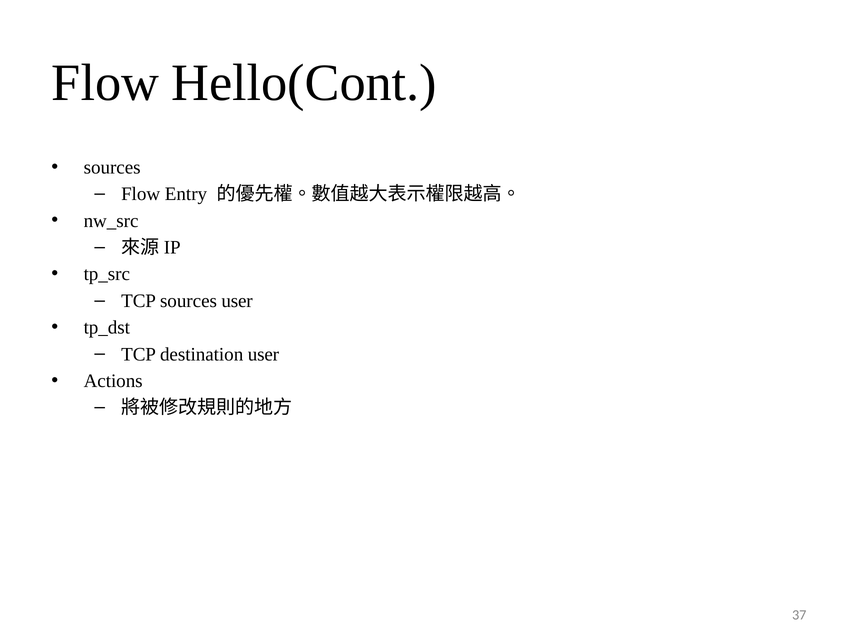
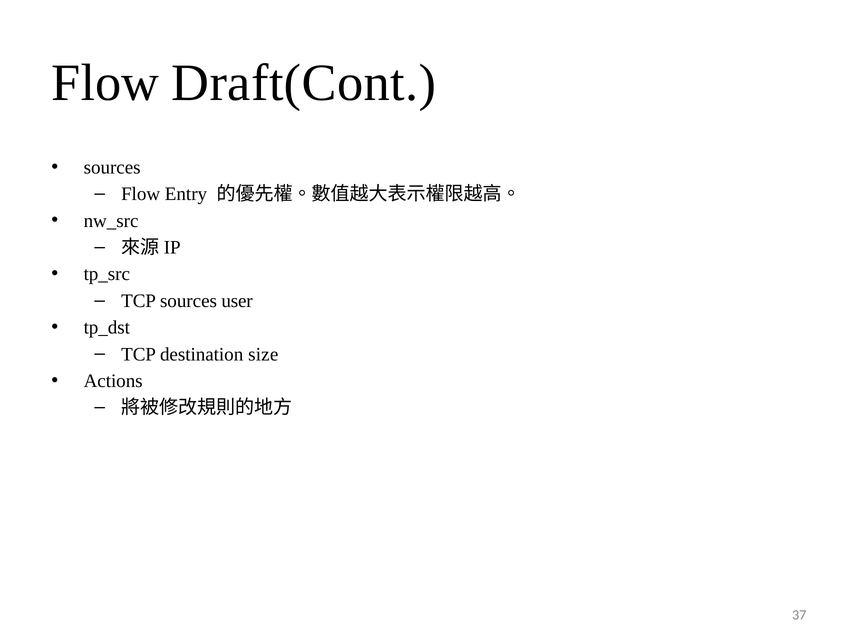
Hello(Cont: Hello(Cont -> Draft(Cont
destination user: user -> size
